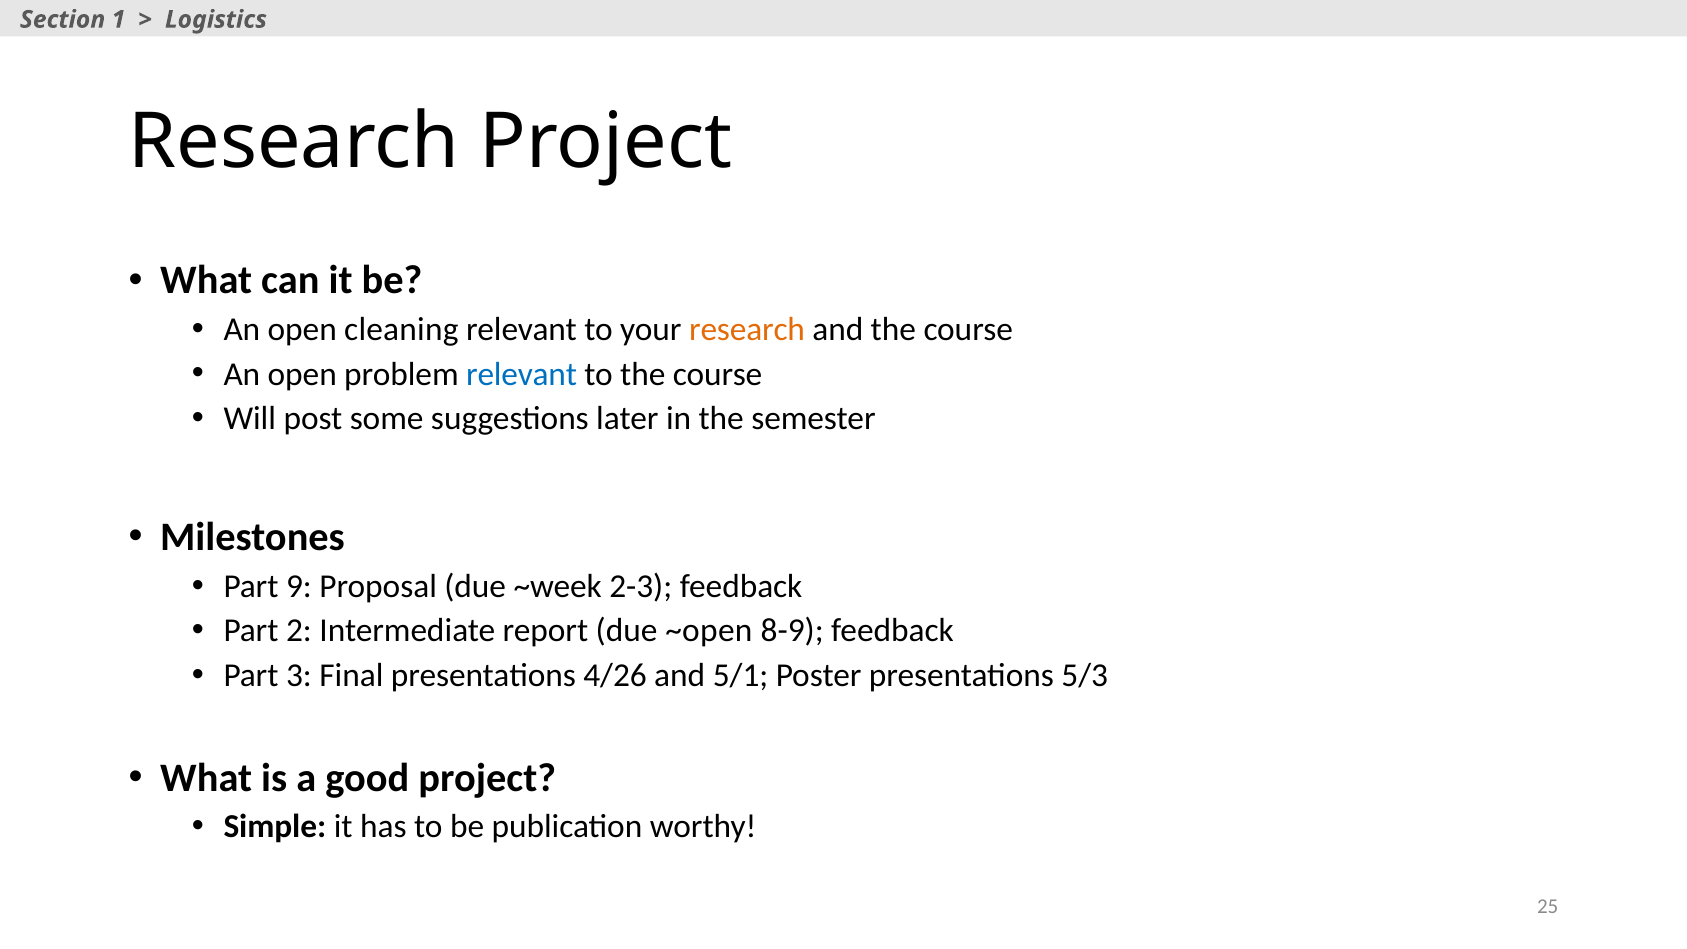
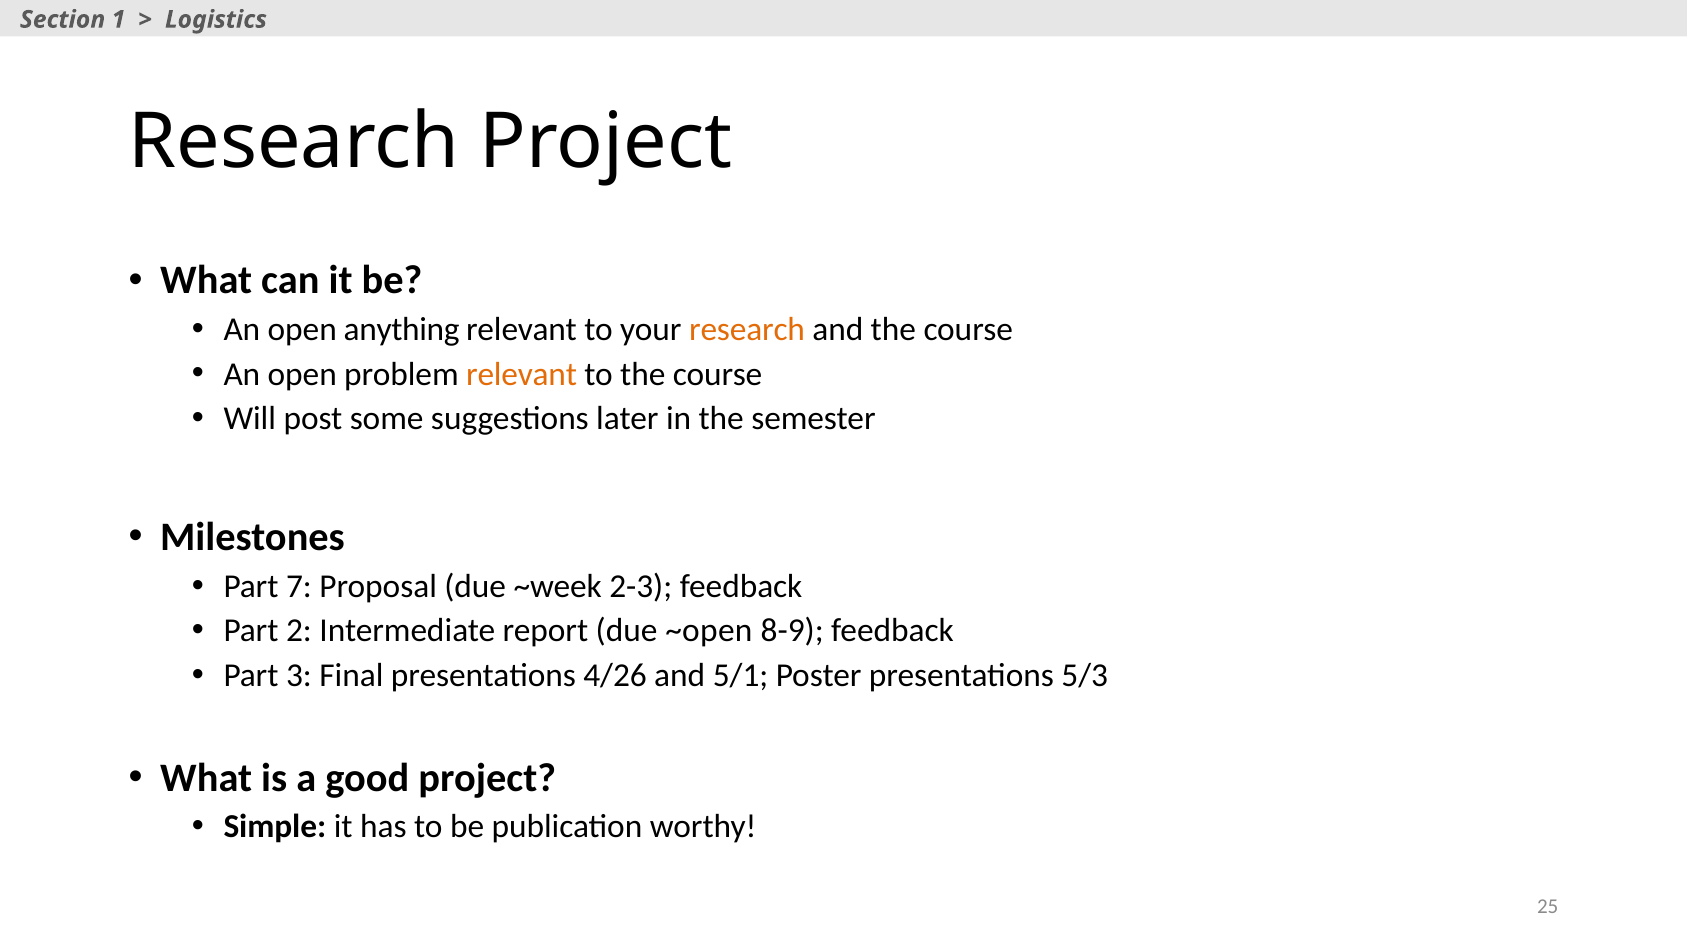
cleaning: cleaning -> anything
relevant at (522, 374) colour: blue -> orange
9: 9 -> 7
